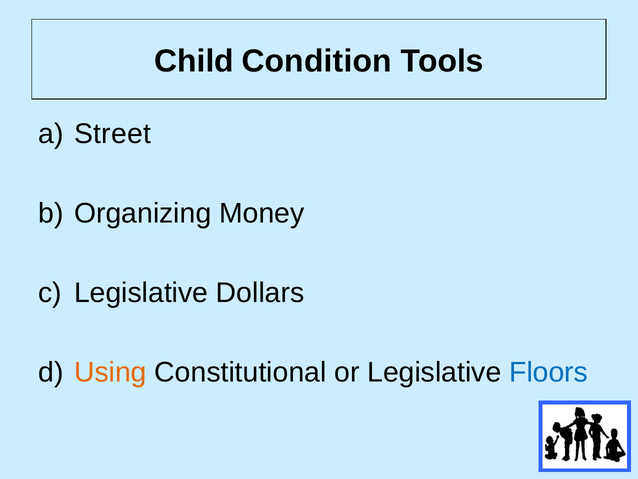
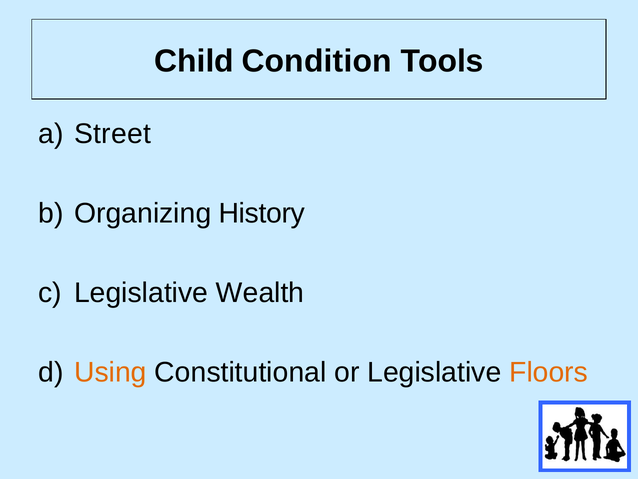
Money: Money -> History
Dollars: Dollars -> Wealth
Floors colour: blue -> orange
